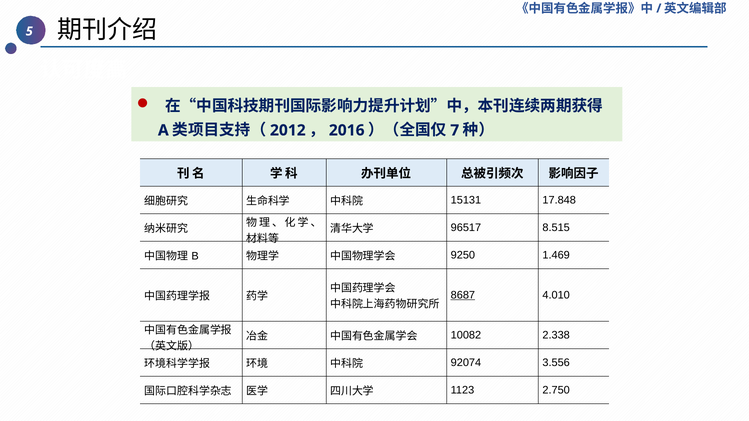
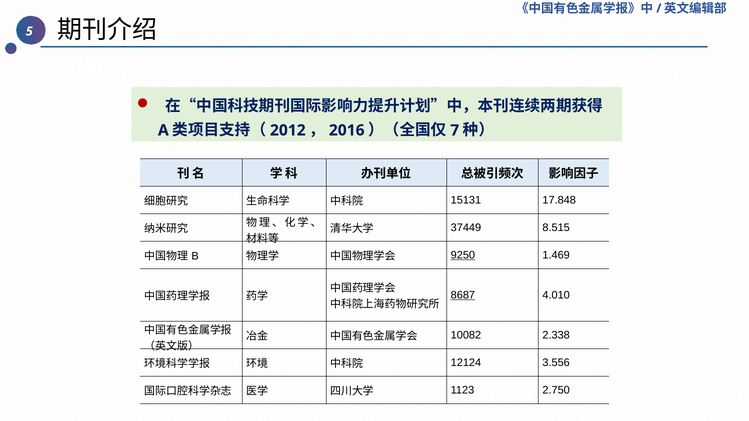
96517: 96517 -> 37449
9250 underline: none -> present
92074: 92074 -> 12124
